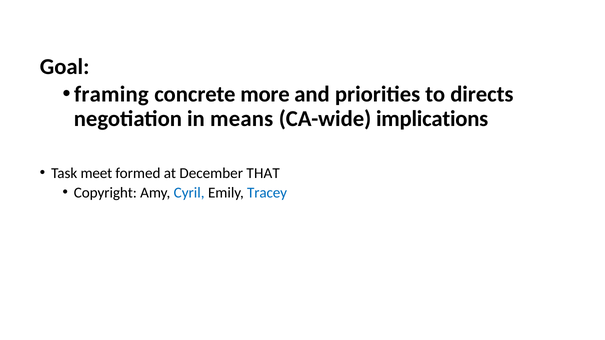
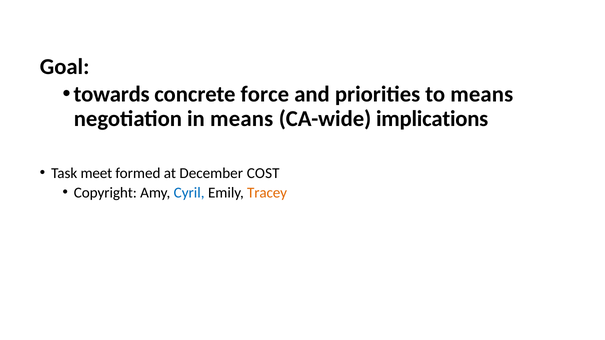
framing: framing -> towards
more: more -> force
to directs: directs -> means
THAT: THAT -> COST
Tracey colour: blue -> orange
